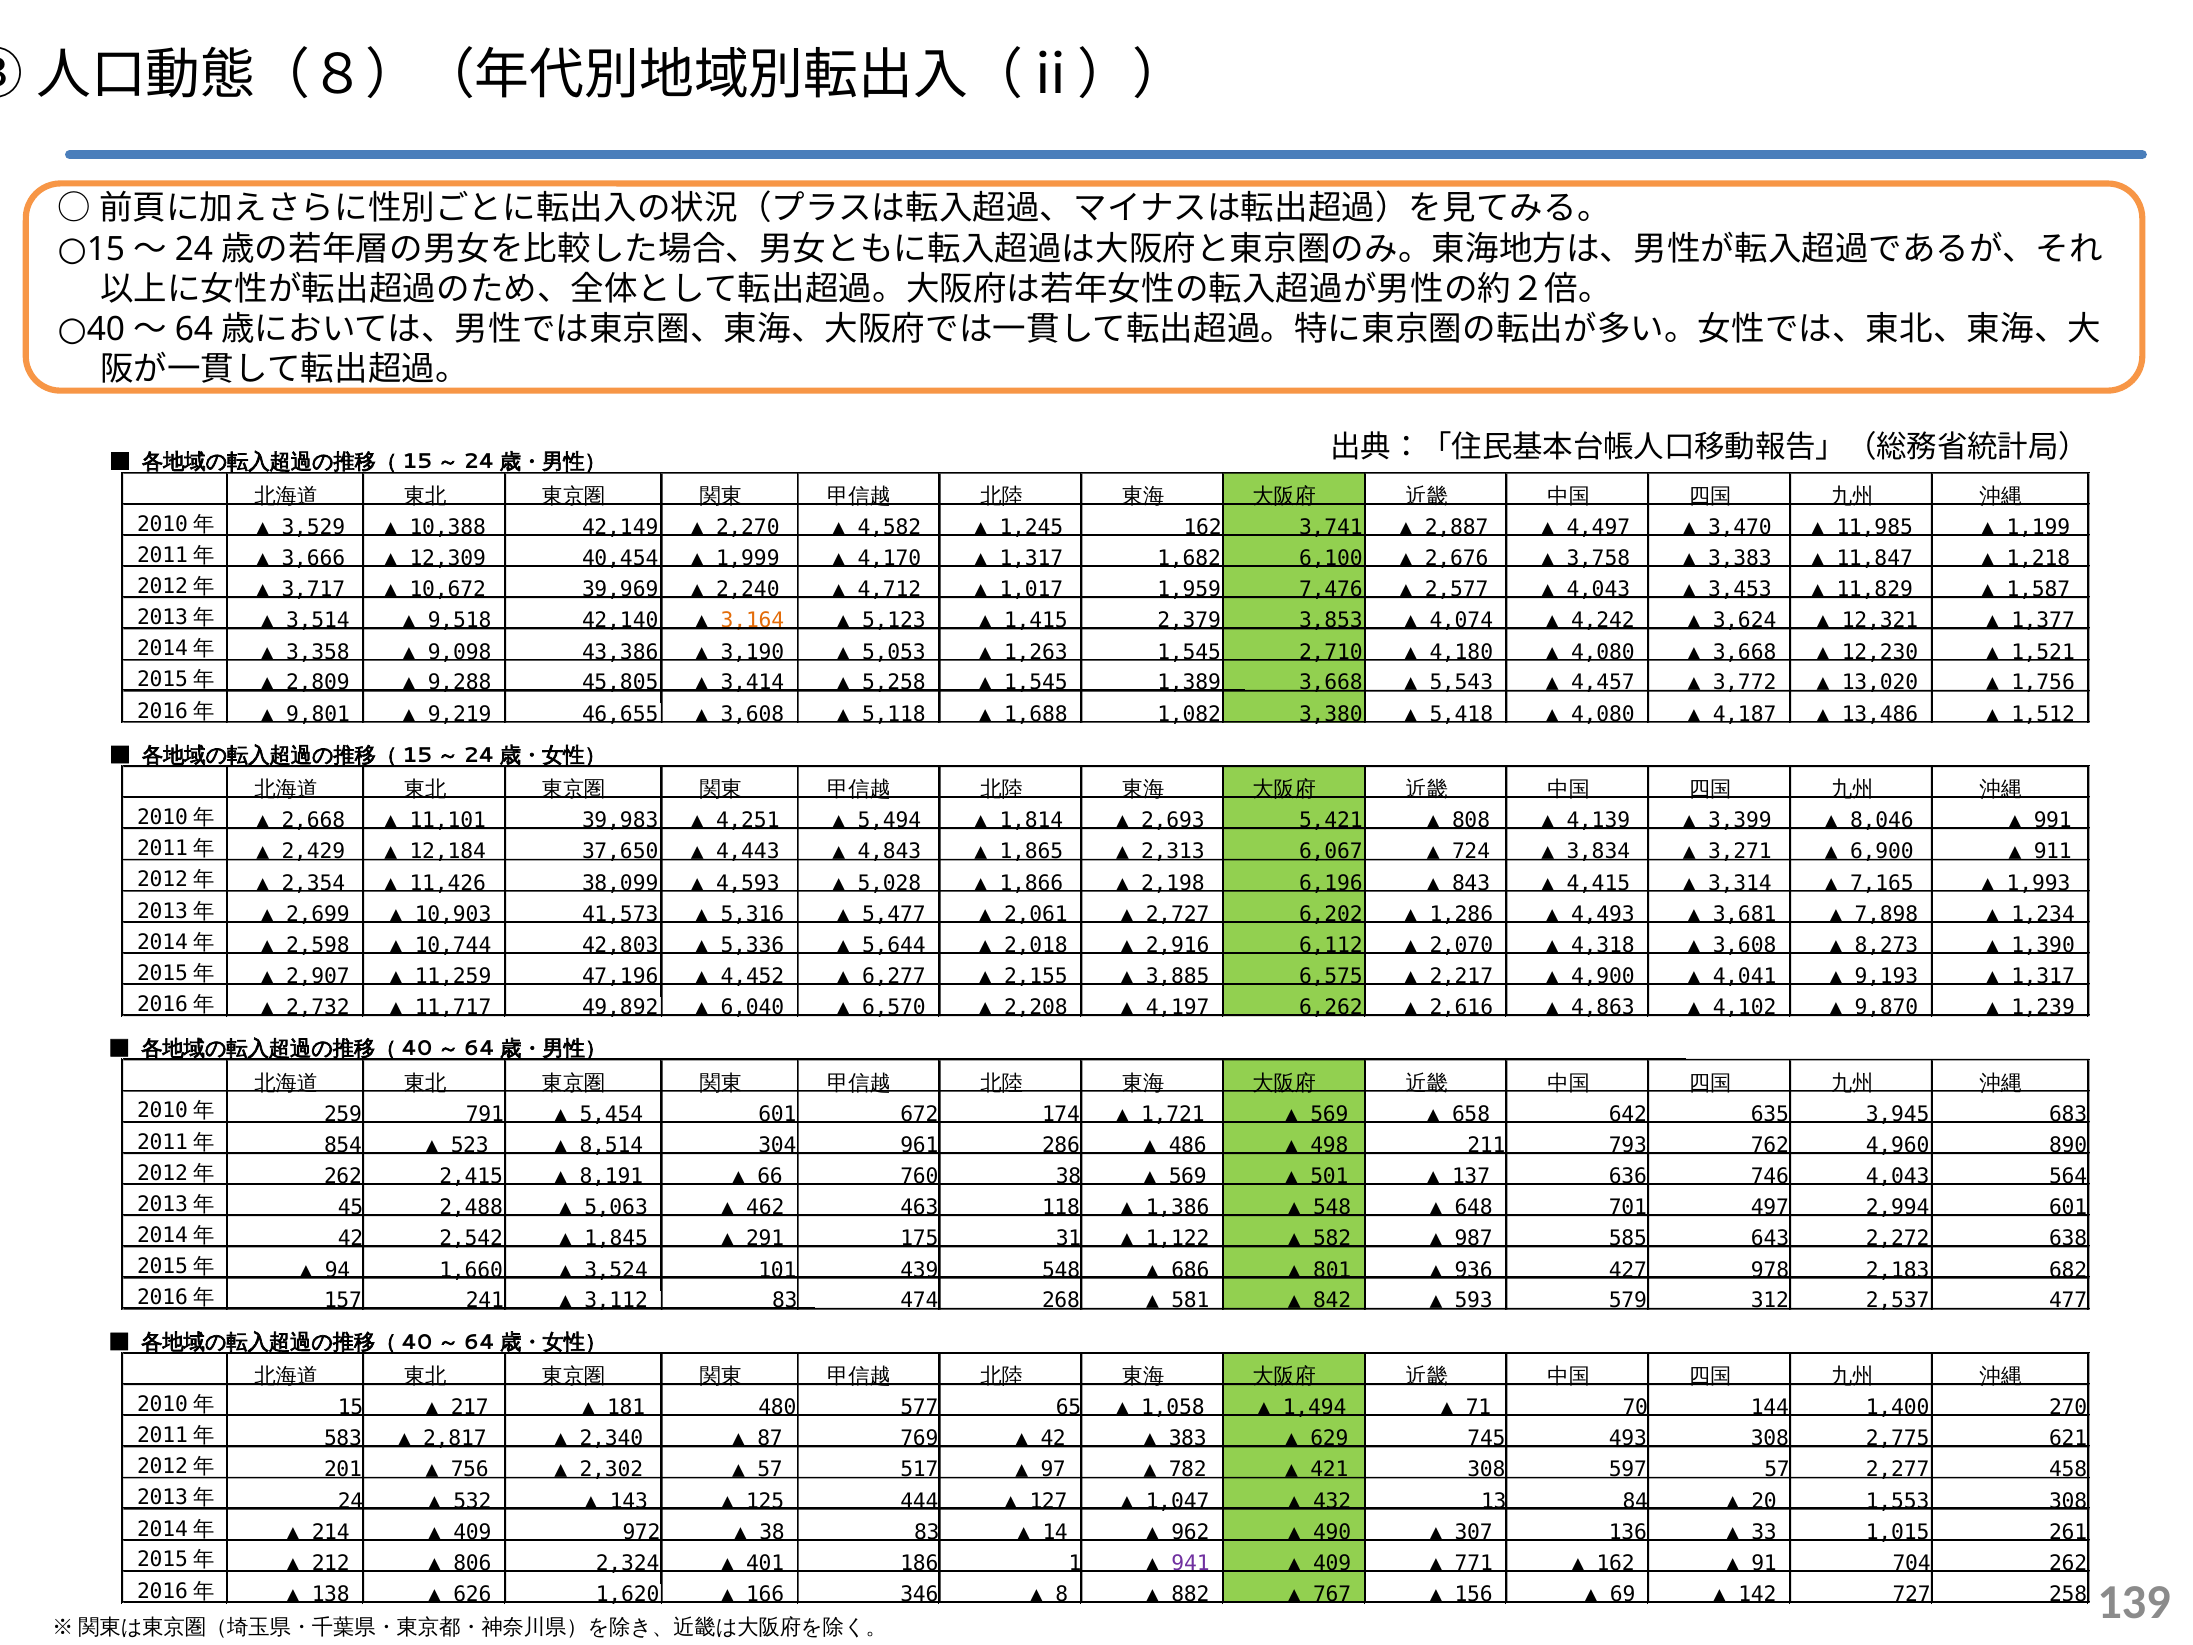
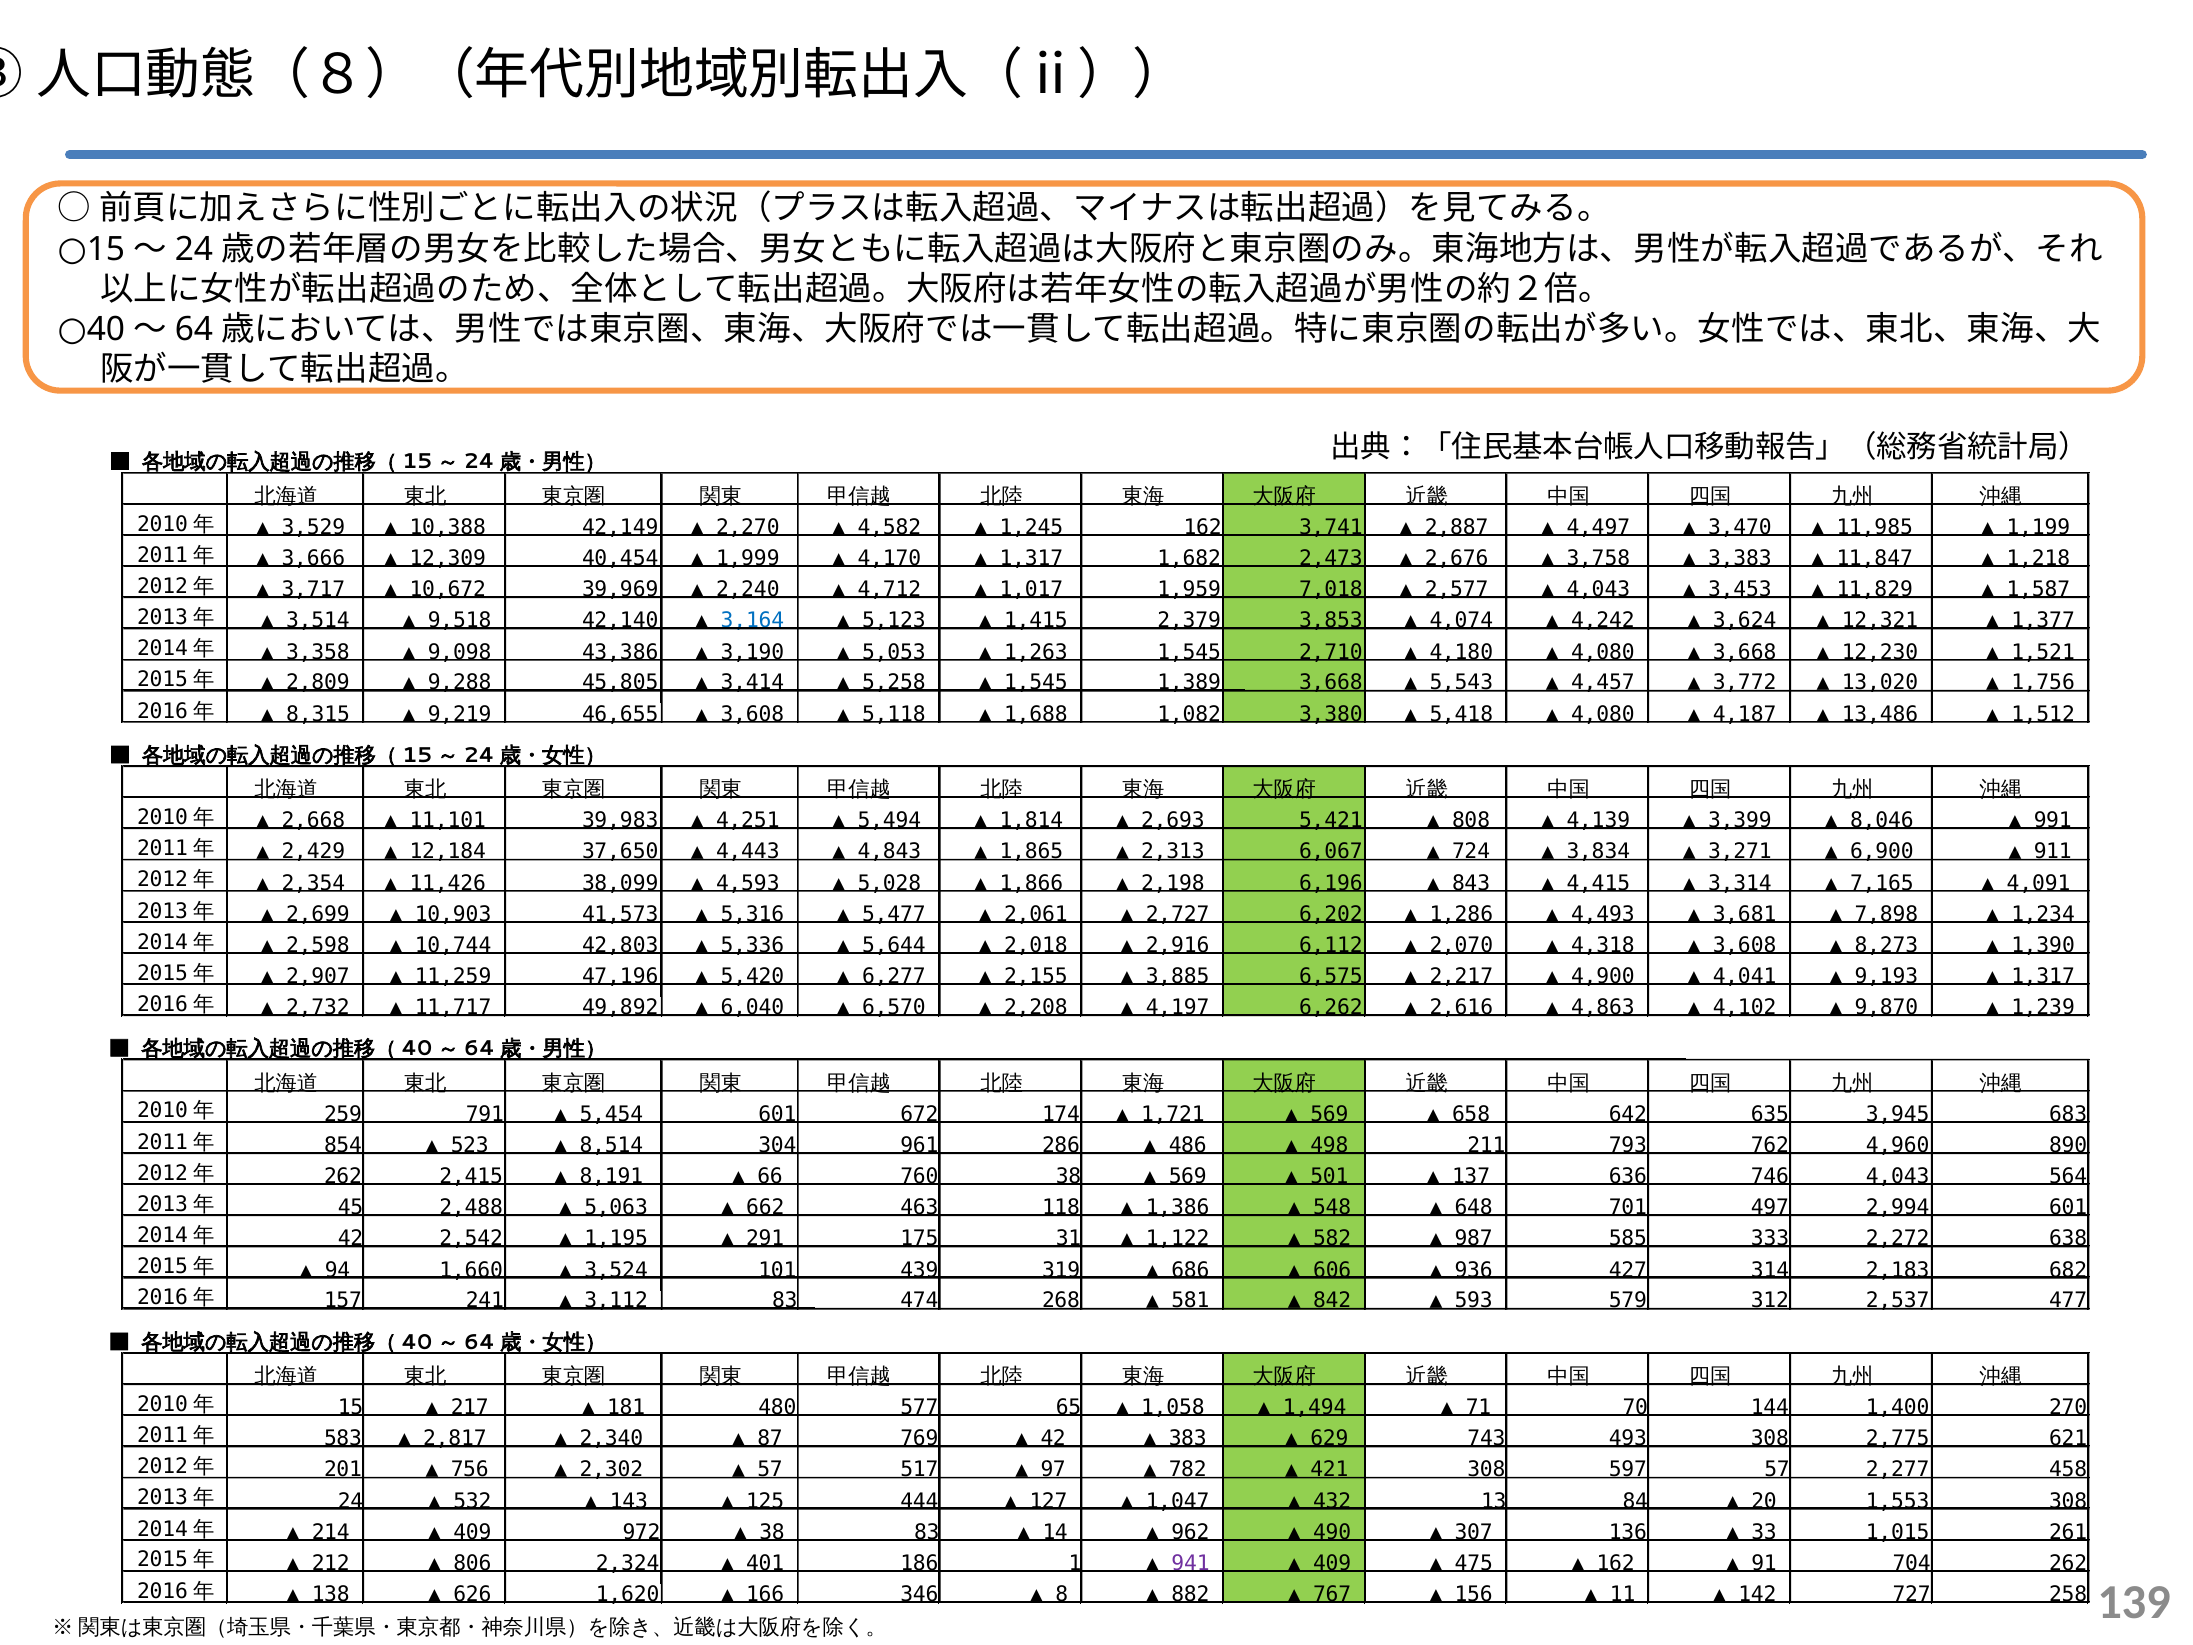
6,100: 6,100 -> 2,473
7,476: 7,476 -> 7,018
3,164 colour: orange -> blue
9,801: 9,801 -> 8,315
1,993: 1,993 -> 4,091
4,452: 4,452 -> 5,420
462: 462 -> 662
1,845: 1,845 -> 1,195
643: 643 -> 333
439 548: 548 -> 319
801: 801 -> 606
978: 978 -> 314
745: 745 -> 743
771: 771 -> 475
69: 69 -> 11
